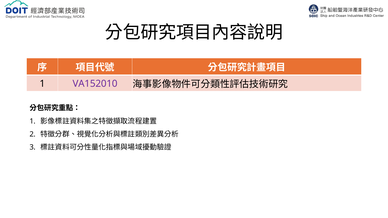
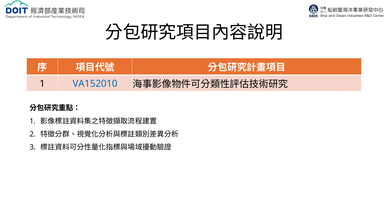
VA152010 colour: purple -> blue
